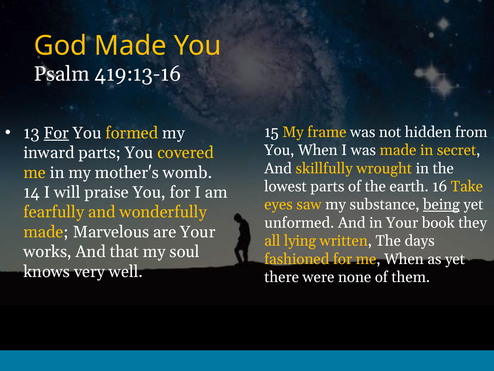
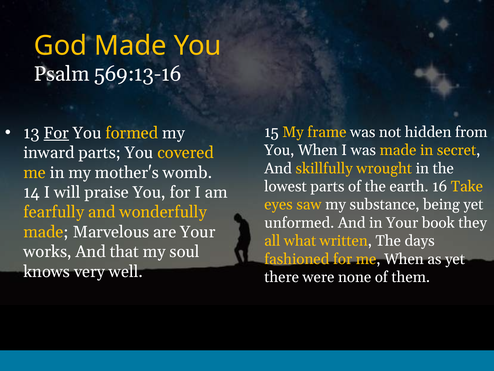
419:13-16: 419:13-16 -> 569:13-16
being underline: present -> none
lying: lying -> what
